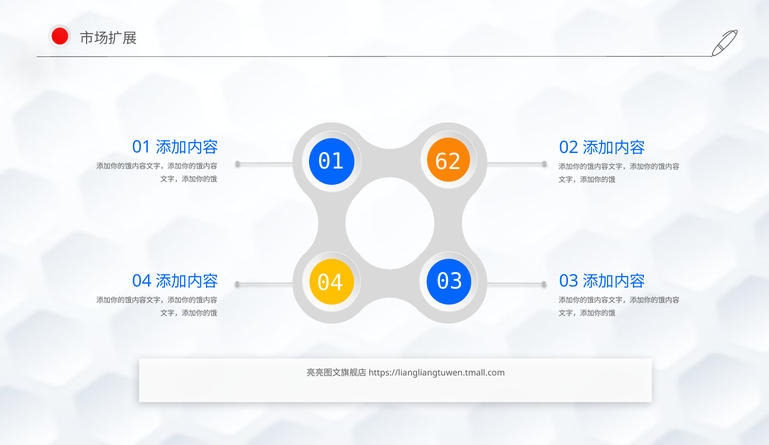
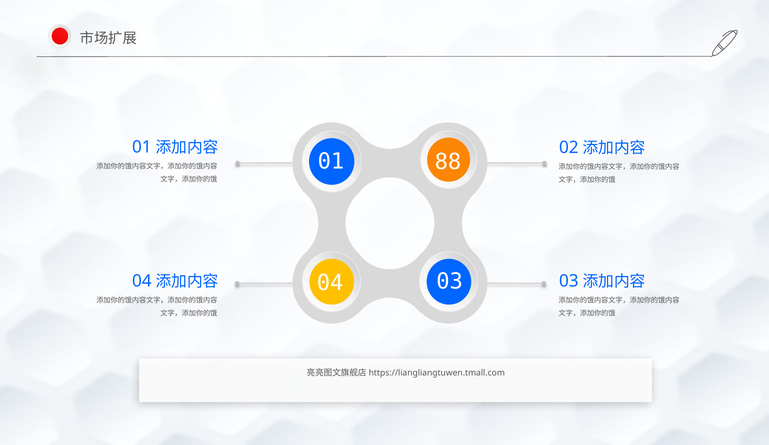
62: 62 -> 88
